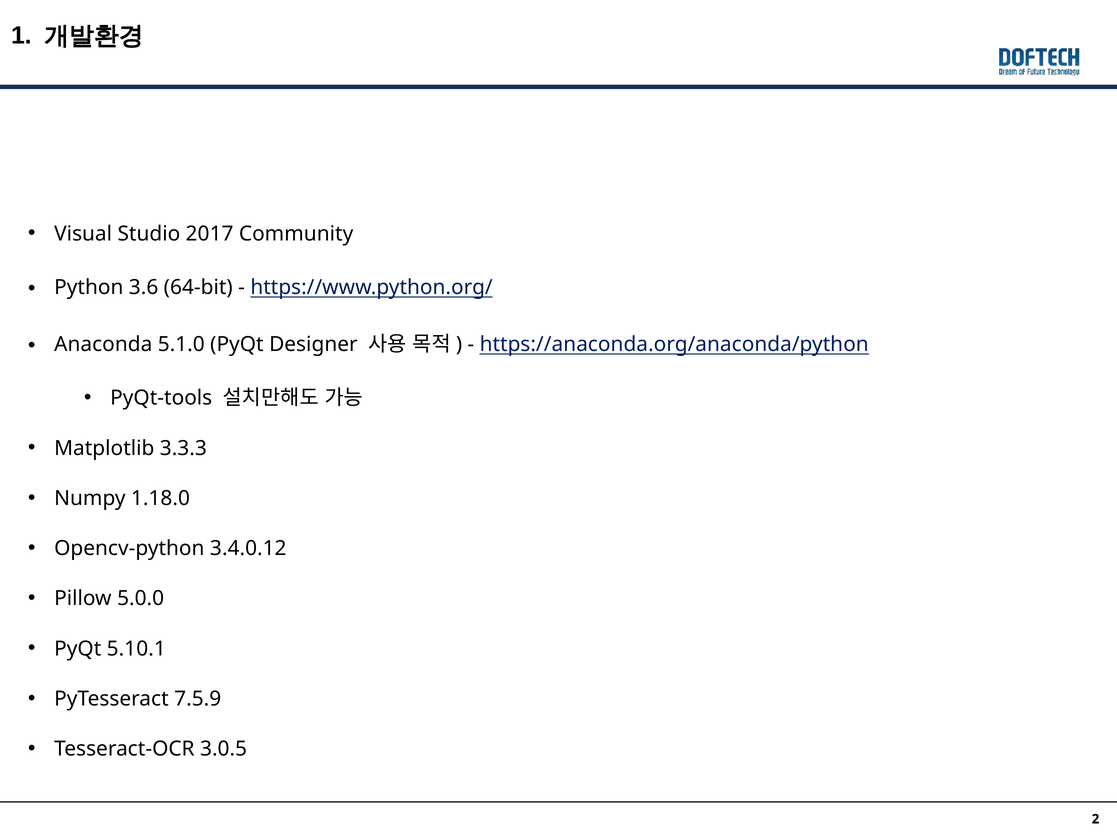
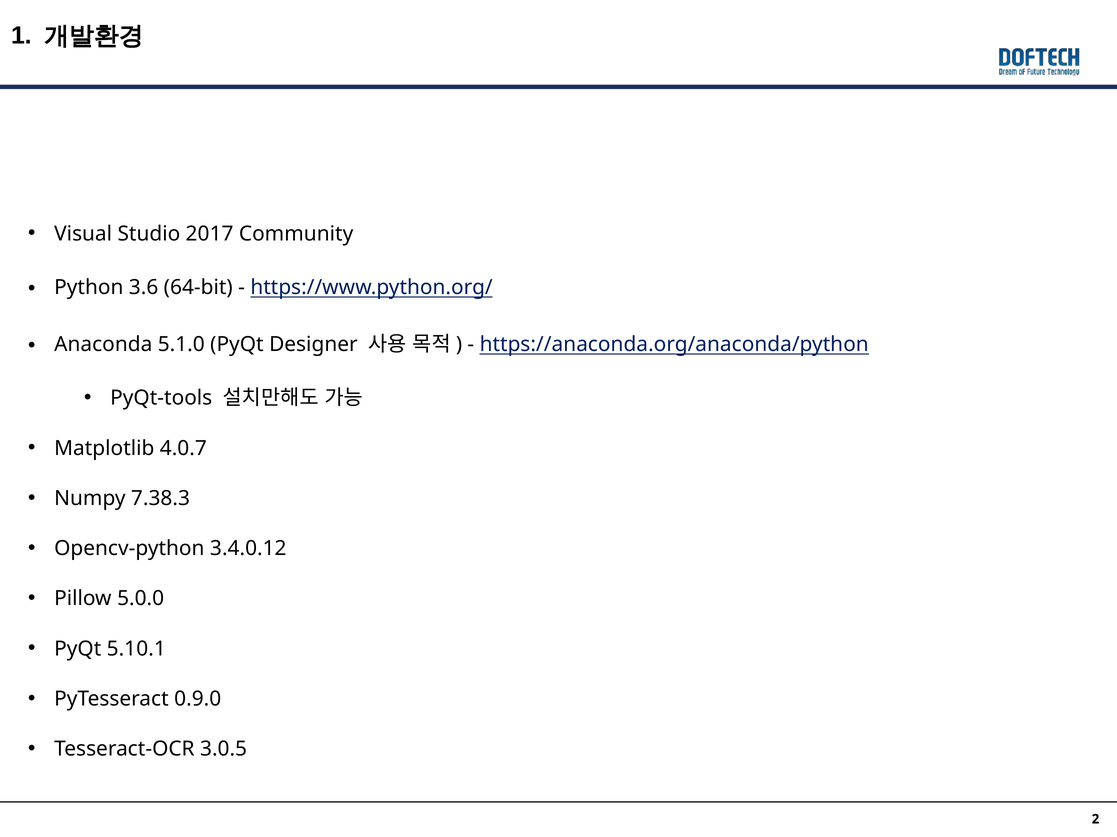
3.3.3: 3.3.3 -> 4.0.7
1.18.0: 1.18.0 -> 7.38.3
7.5.9: 7.5.9 -> 0.9.0
